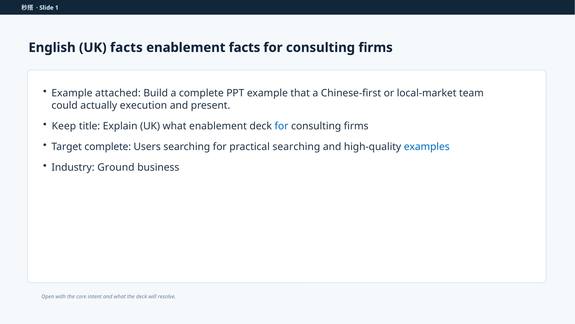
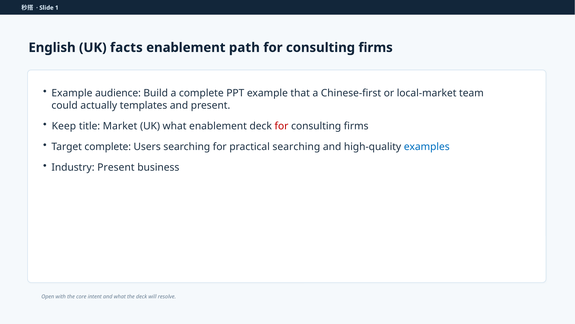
enablement facts: facts -> path
attached: attached -> audience
execution: execution -> templates
Explain: Explain -> Market
for at (281, 126) colour: blue -> red
Industry Ground: Ground -> Present
